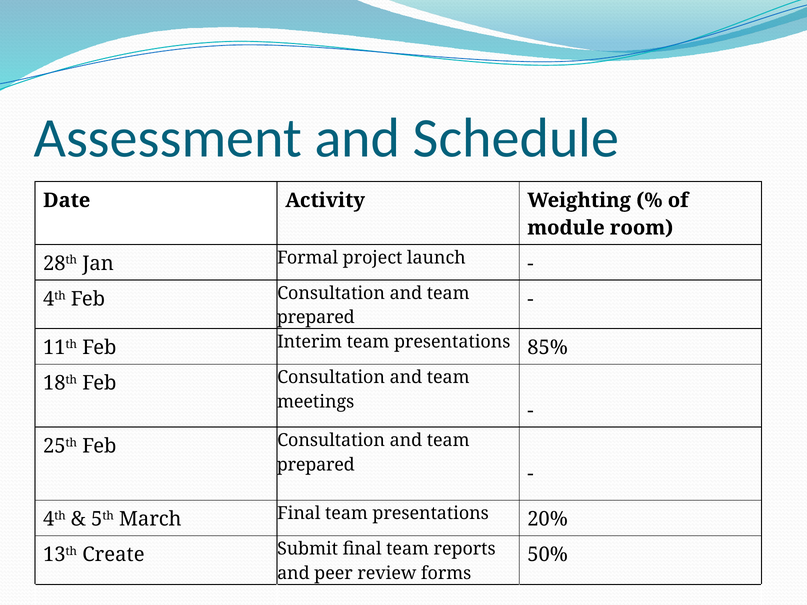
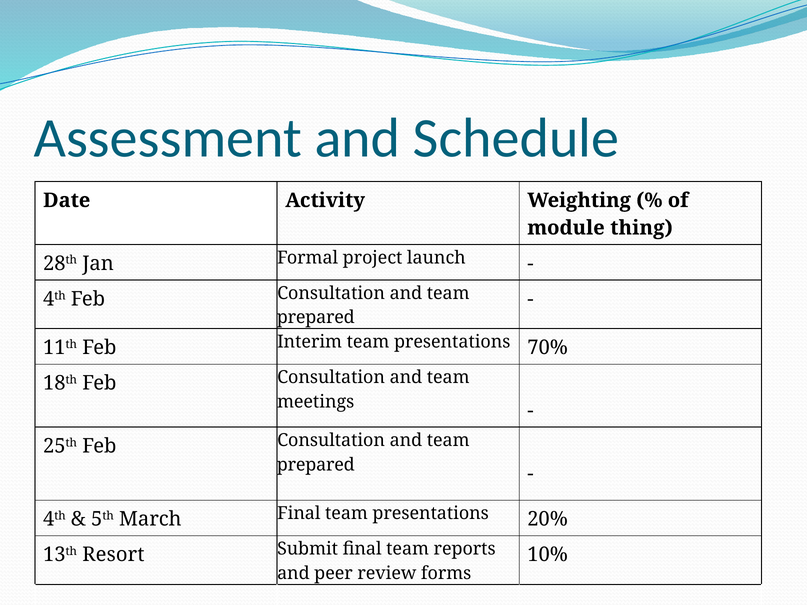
room: room -> thing
85%: 85% -> 70%
Create: Create -> Resort
50%: 50% -> 10%
